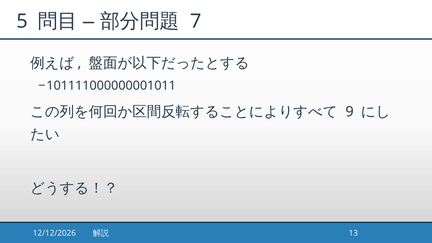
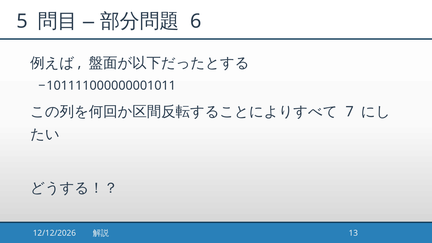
7: 7 -> 6
9: 9 -> 7
